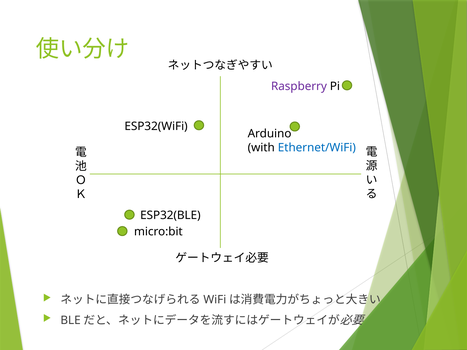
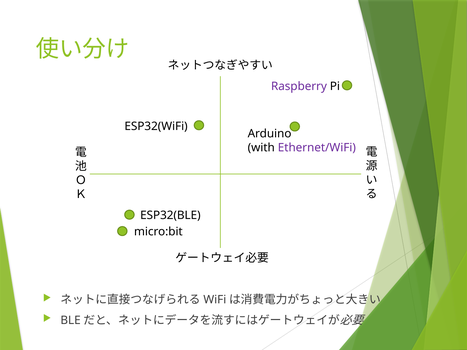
Ethernet/WiFi colour: blue -> purple
